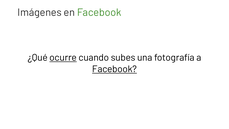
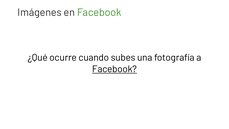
ocurre underline: present -> none
